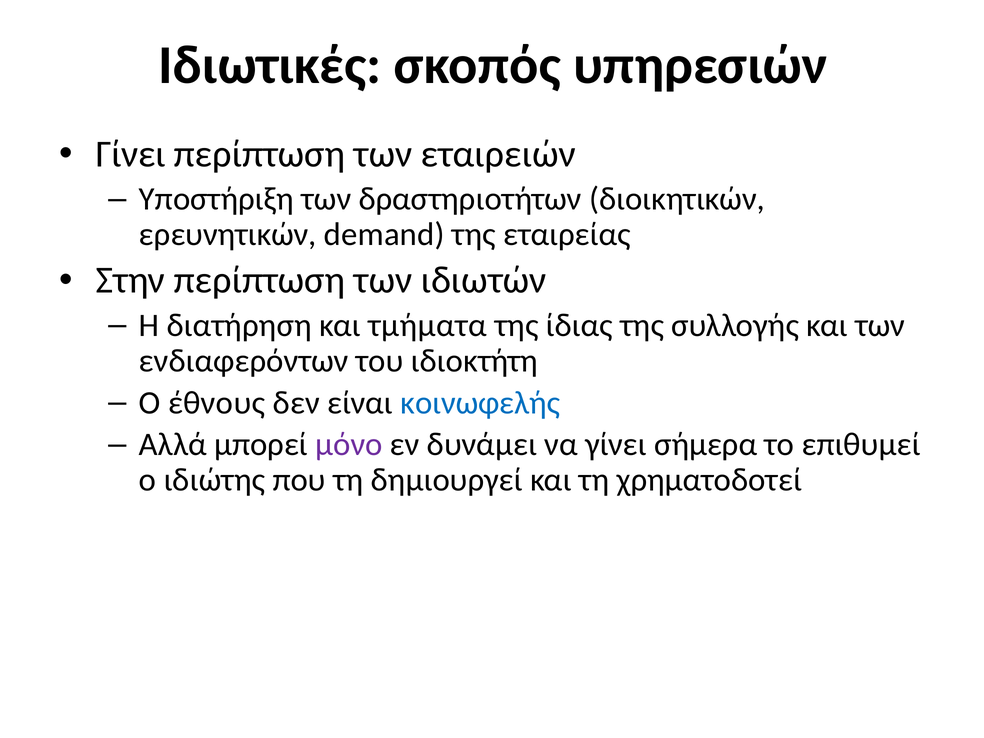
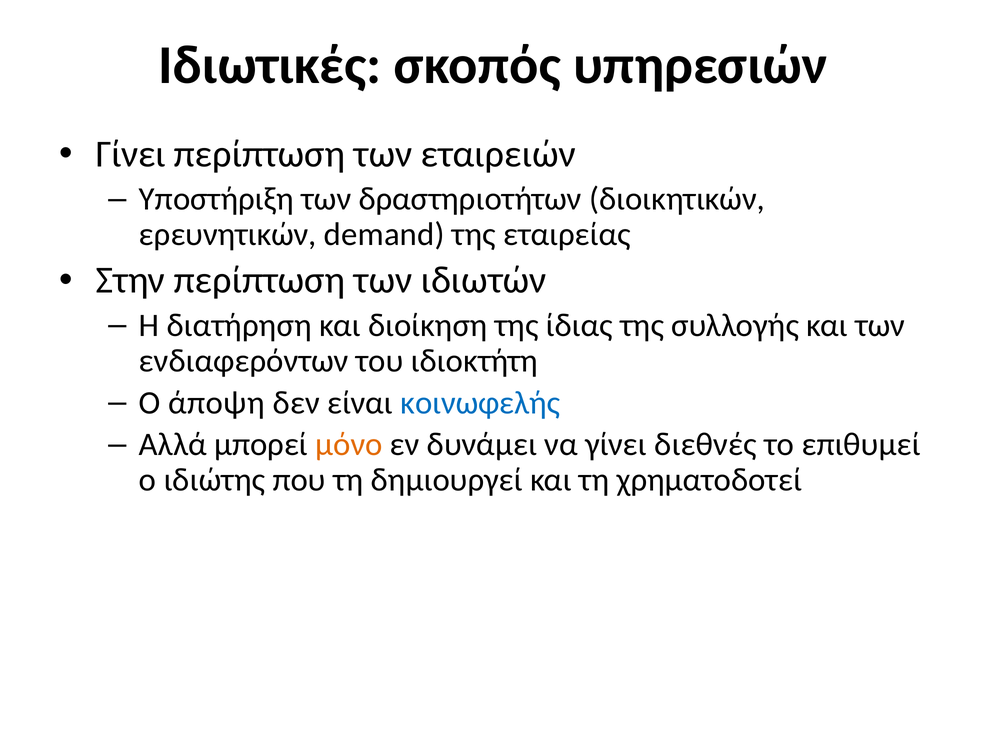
τμήματα: τμήματα -> διοίκηση
έθνους: έθνους -> άποψη
μόνο colour: purple -> orange
σήμερα: σήμερα -> διεθνές
